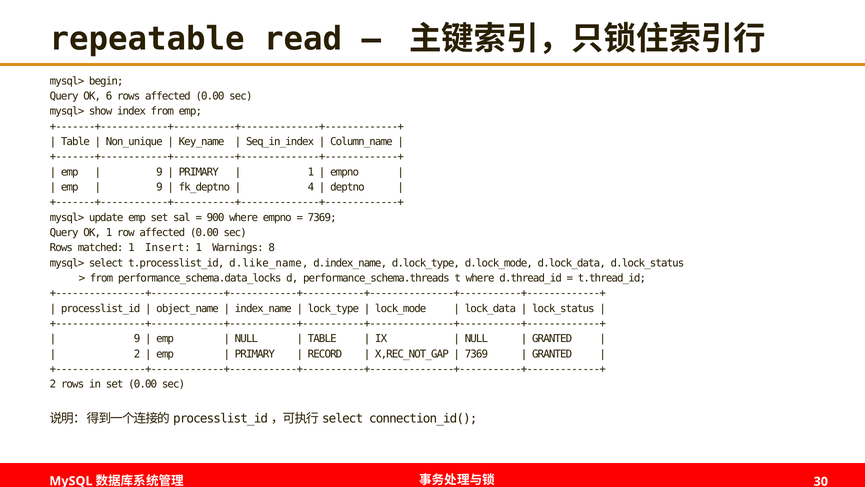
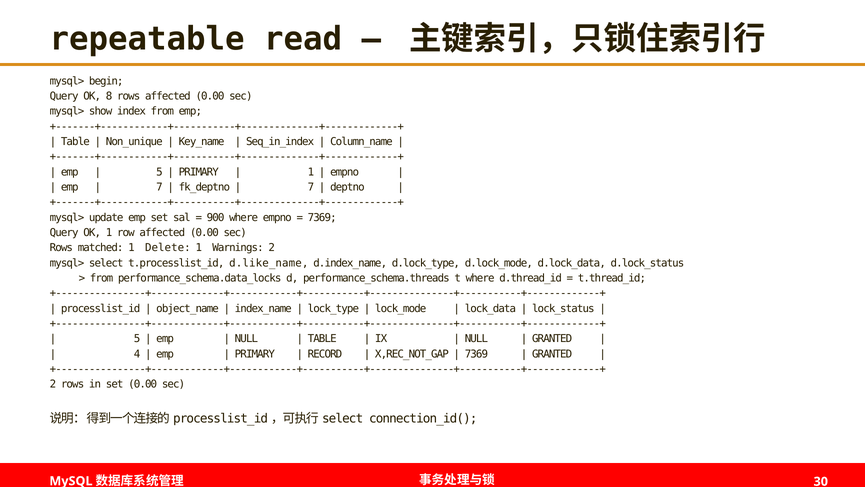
6: 6 -> 8
9 at (159, 172): 9 -> 5
9 at (159, 187): 9 -> 7
4 at (311, 187): 4 -> 7
Insert: Insert -> Delete
Warnings 8: 8 -> 2
9 at (137, 339): 9 -> 5
2 at (137, 354): 2 -> 4
